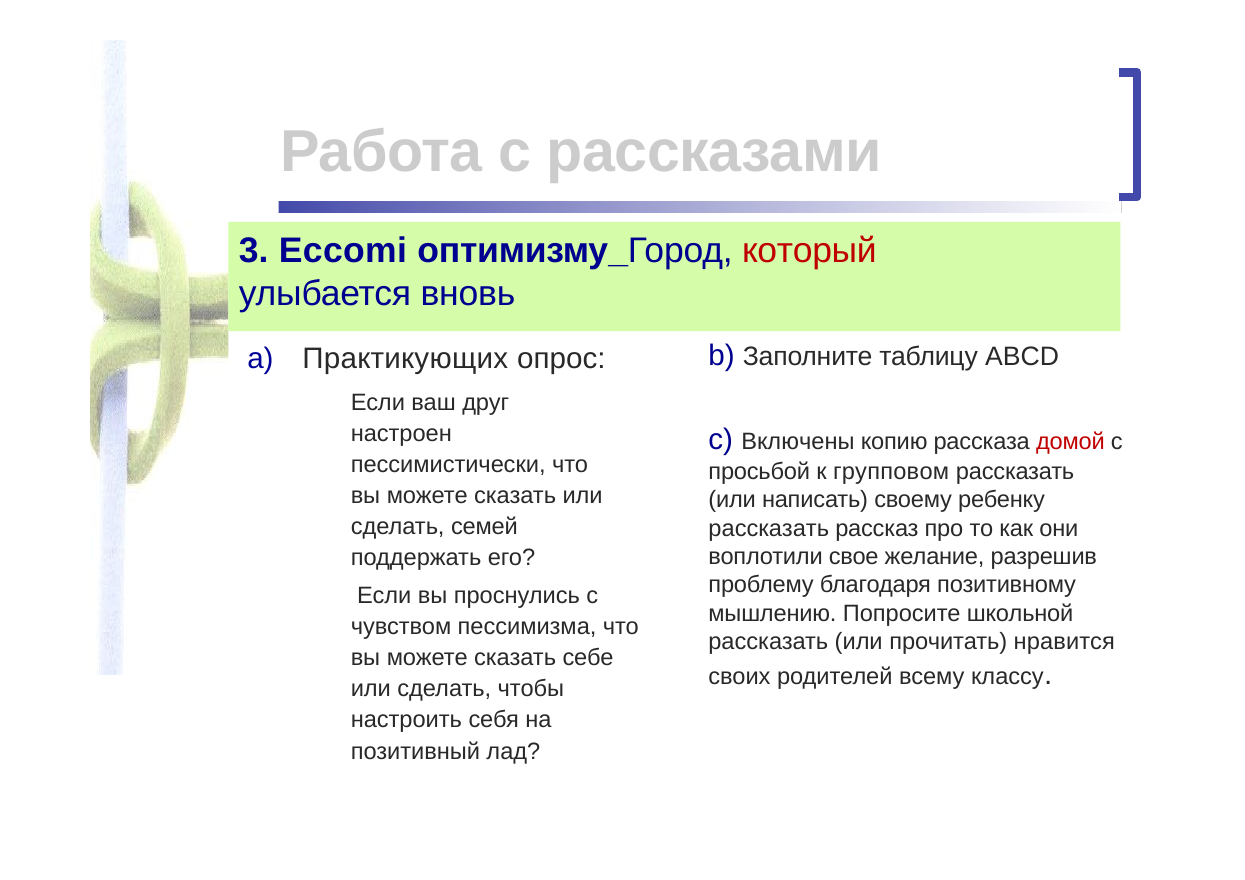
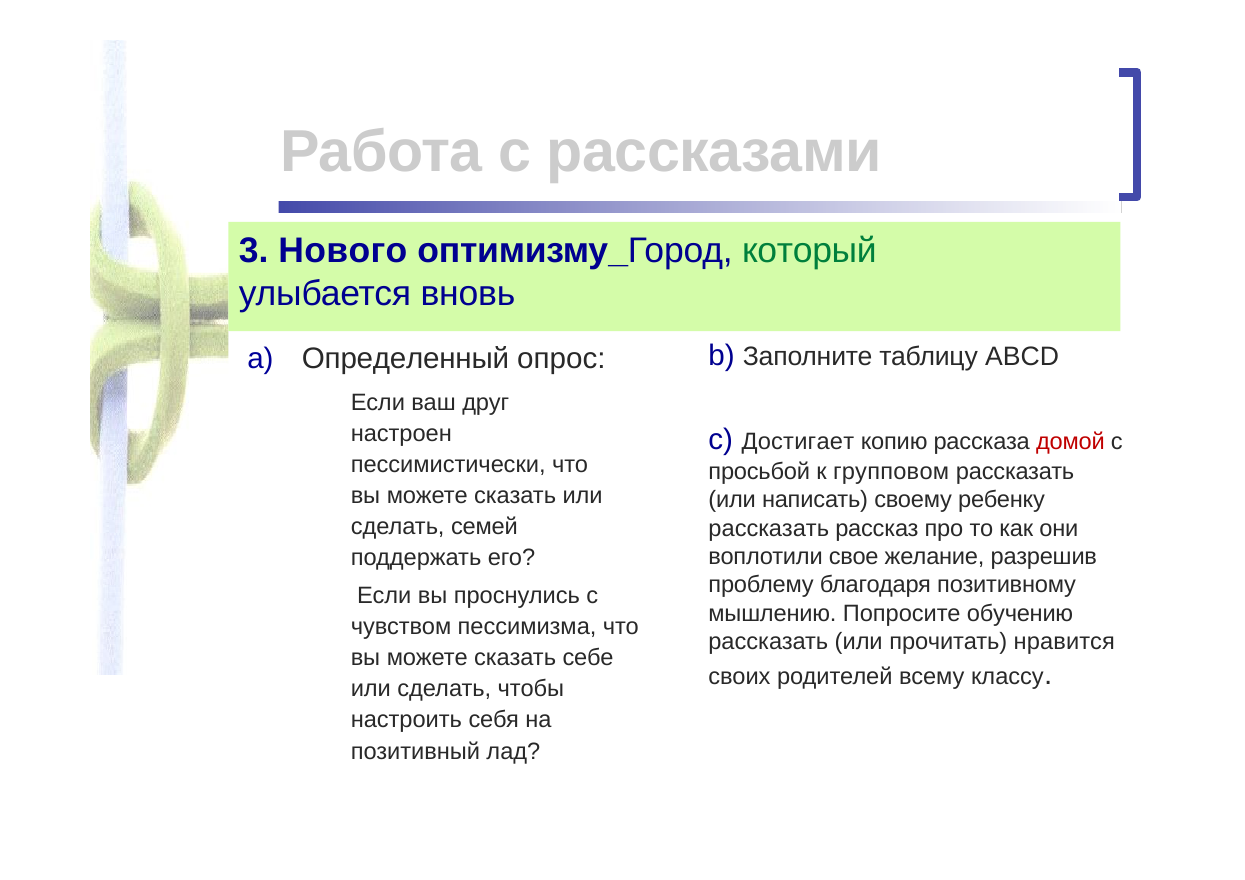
Eccomi: Eccomi -> Нового
который colour: red -> green
Практикующих: Практикующих -> Определенный
Включены: Включены -> Достигает
школьной: школьной -> обучению
